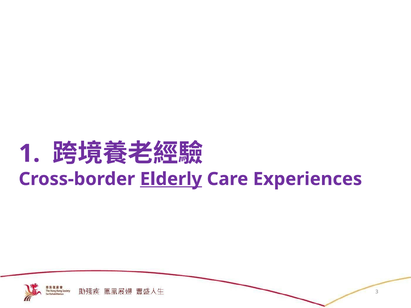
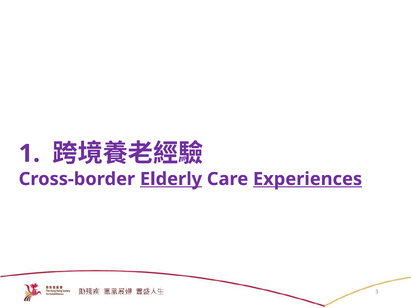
Experiences underline: none -> present
